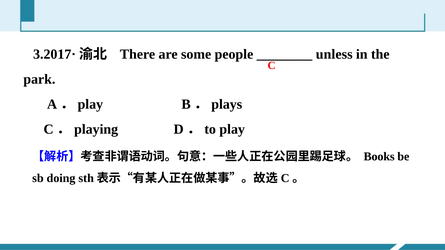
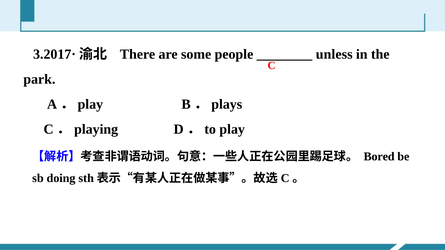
Books: Books -> Bored
